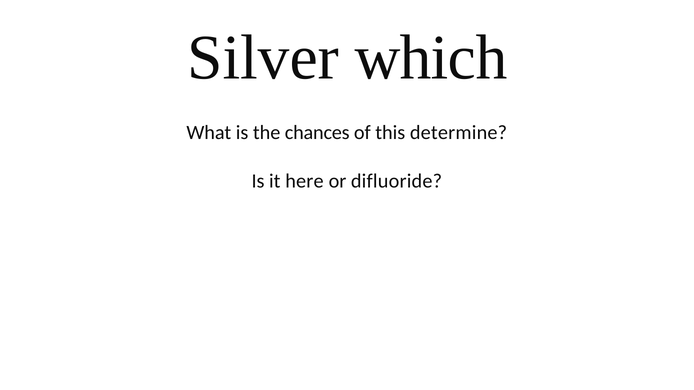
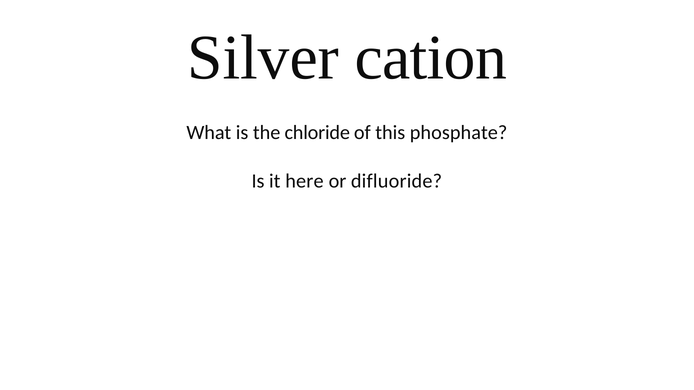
which: which -> cation
chances: chances -> chloride
determine: determine -> phosphate
